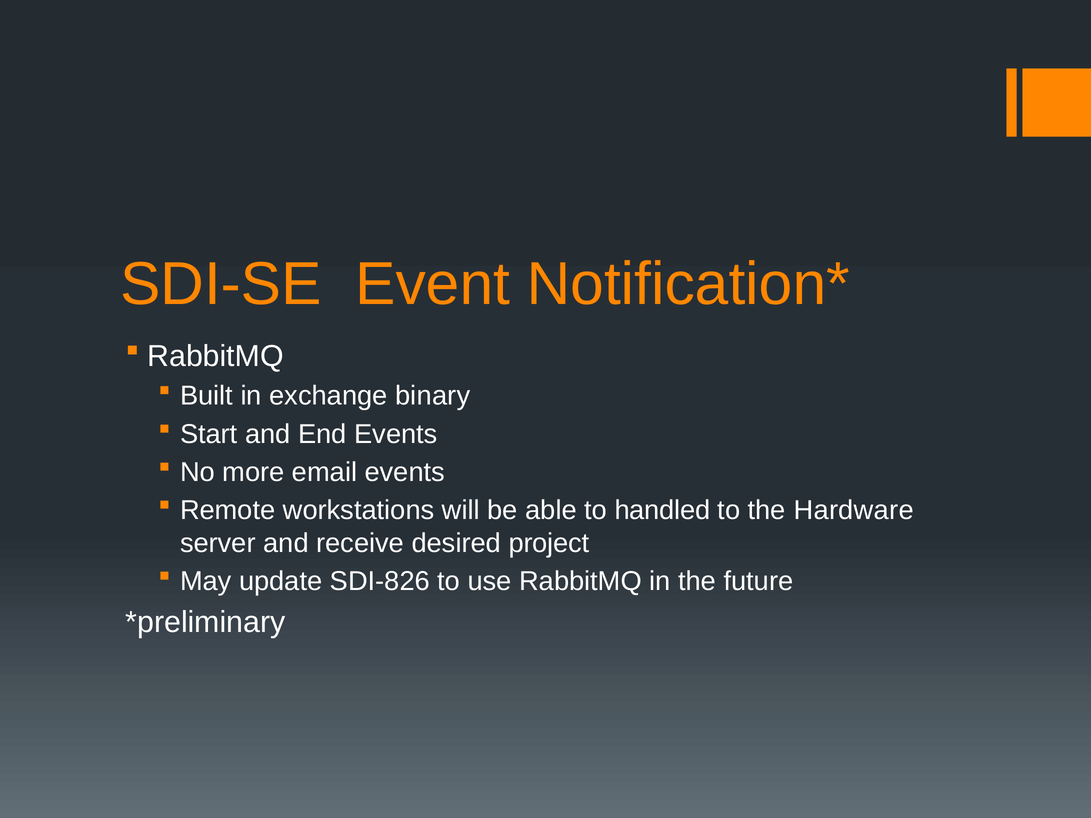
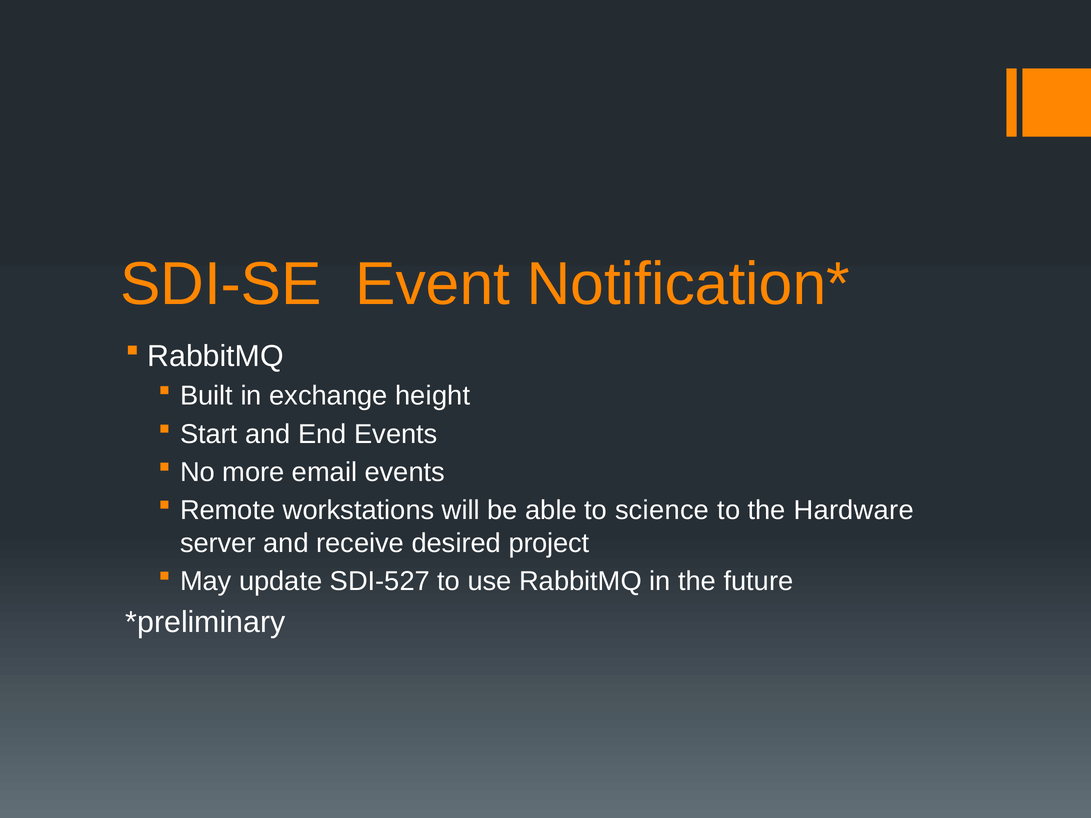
binary: binary -> height
handled: handled -> science
SDI-826: SDI-826 -> SDI-527
